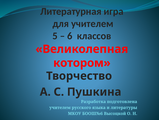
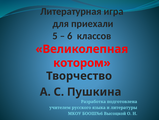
для учителем: учителем -> приехали
